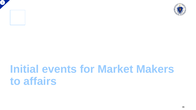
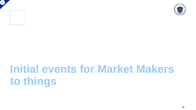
affairs: affairs -> things
